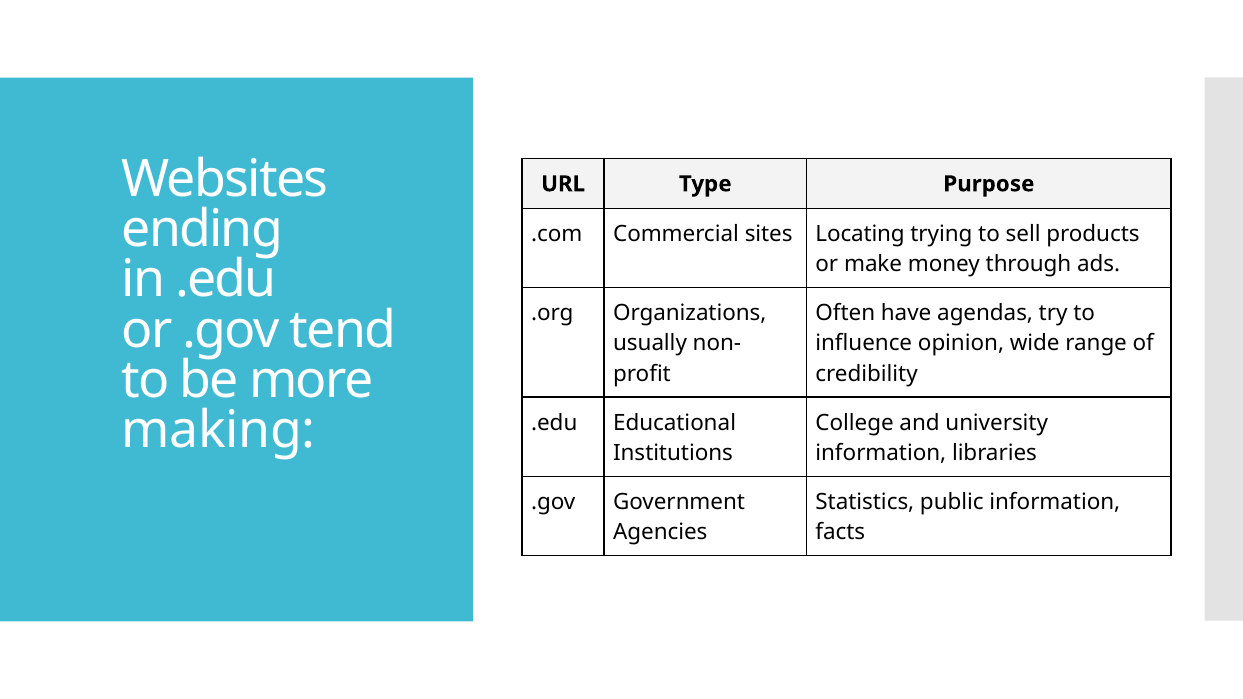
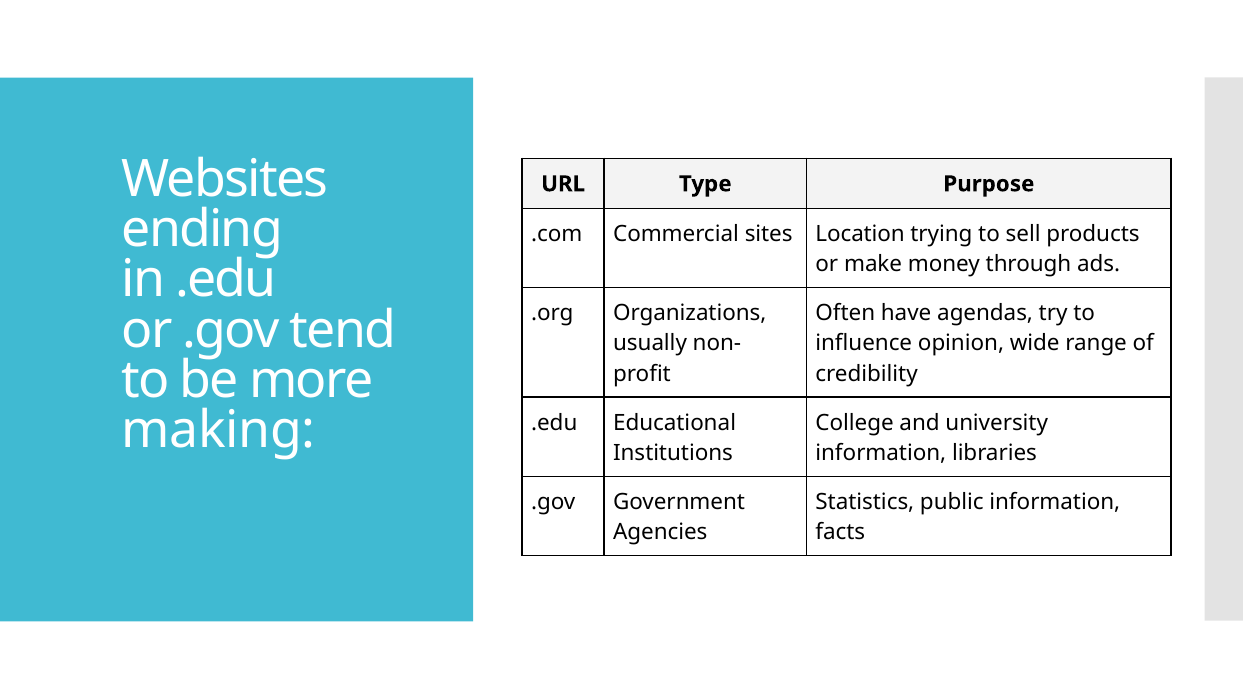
Locating: Locating -> Location
